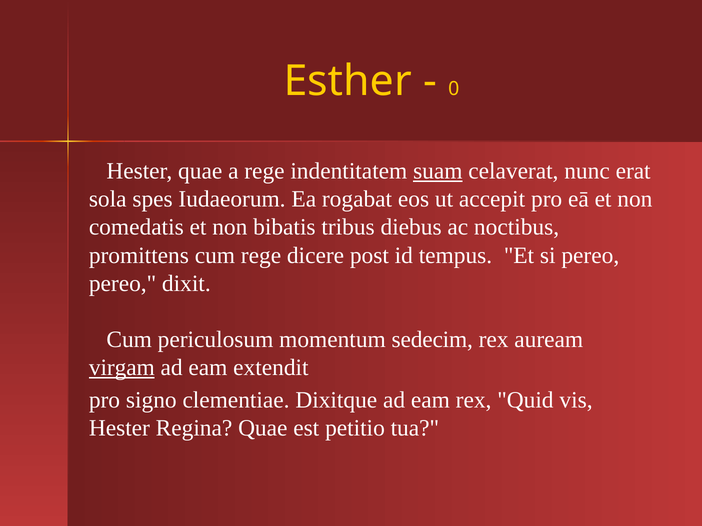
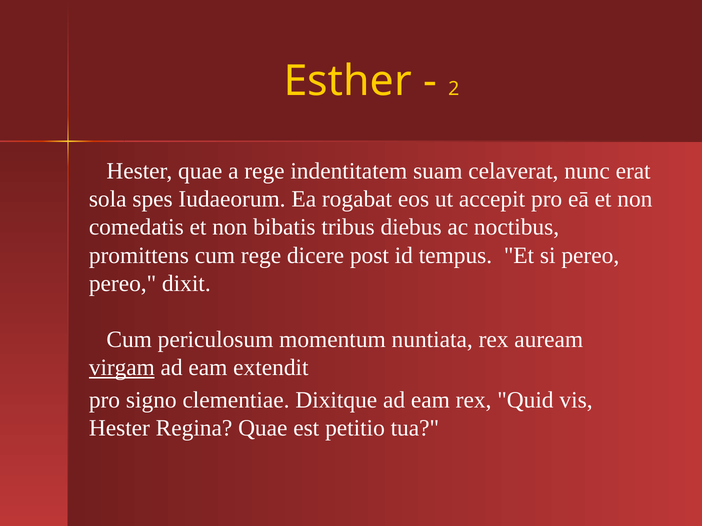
0: 0 -> 2
suam underline: present -> none
sedecim: sedecim -> nuntiata
